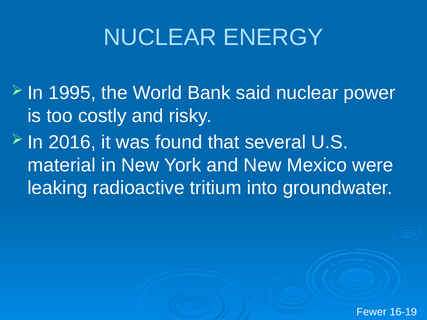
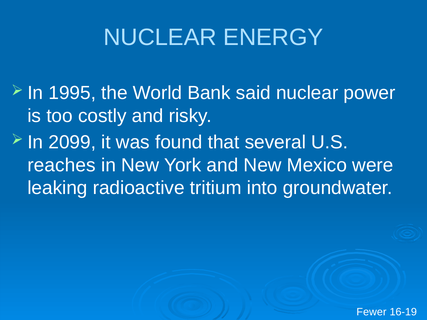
2016: 2016 -> 2099
material: material -> reaches
